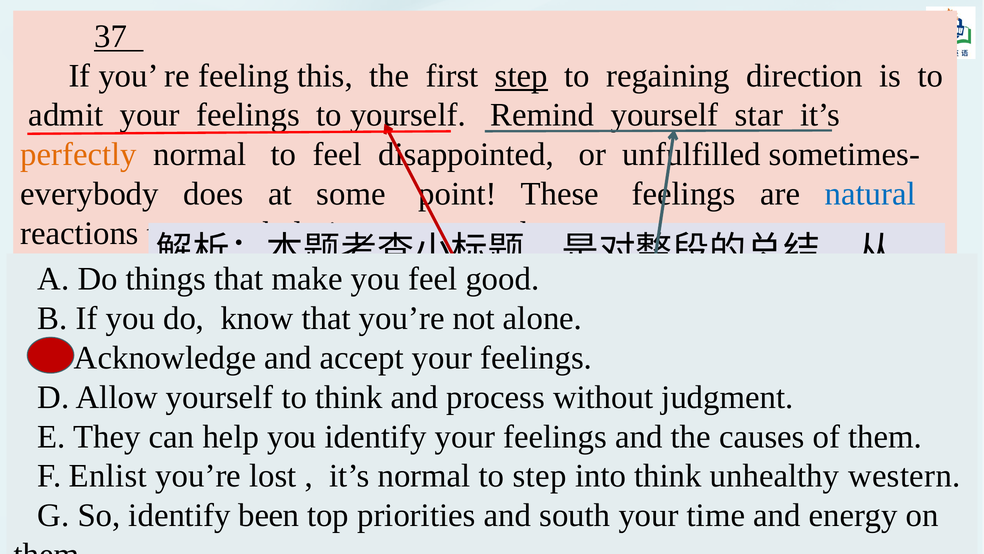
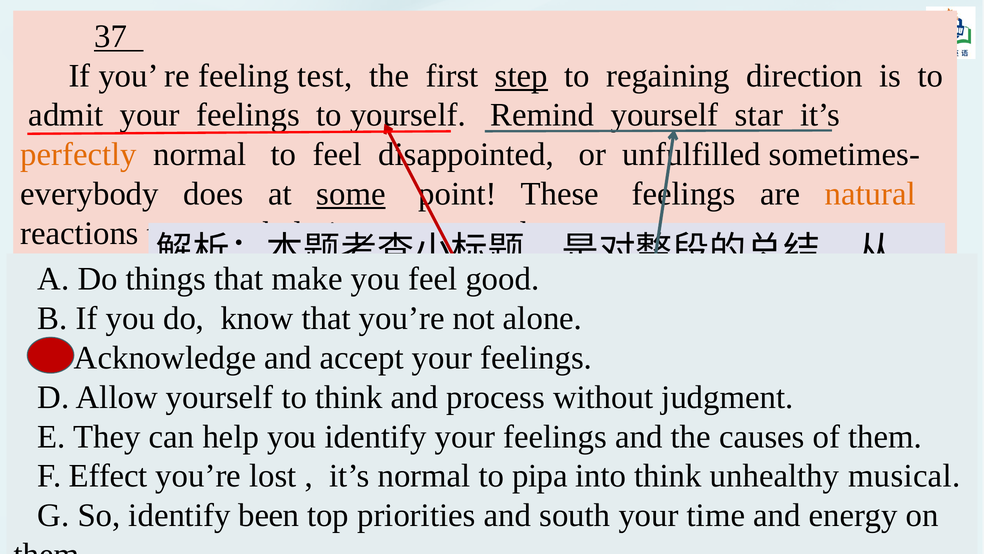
this: this -> test
some underline: none -> present
natural colour: blue -> orange
Enlist: Enlist -> Effect
to step: step -> pipa
western: western -> musical
